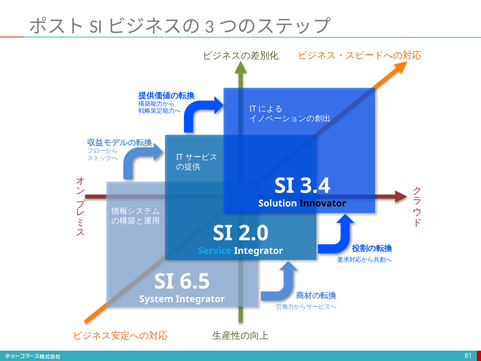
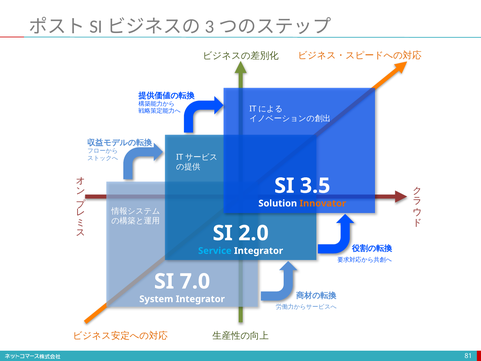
3.4: 3.4 -> 3.5
Innovator colour: black -> orange
6.5: 6.5 -> 7.0
